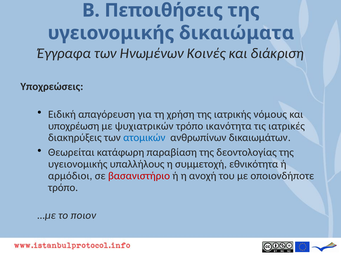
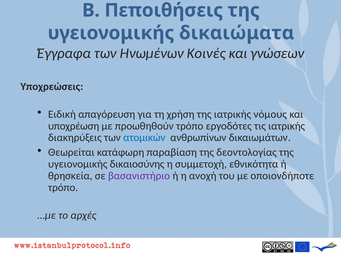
διάκριση: διάκριση -> γνώσεων
ψυχιατρικών: ψυχιατρικών -> προωθηθούν
ικανότητα: ικανότητα -> εργοδότες
τις ιατρικές: ιατρικές -> ιατρικής
υπαλλήλους: υπαλλήλους -> δικαιοσύνης
αρμόδιοι: αρμόδιοι -> θρησκεία
βασανιστήριο colour: red -> purple
ποιον: ποιον -> αρχές
